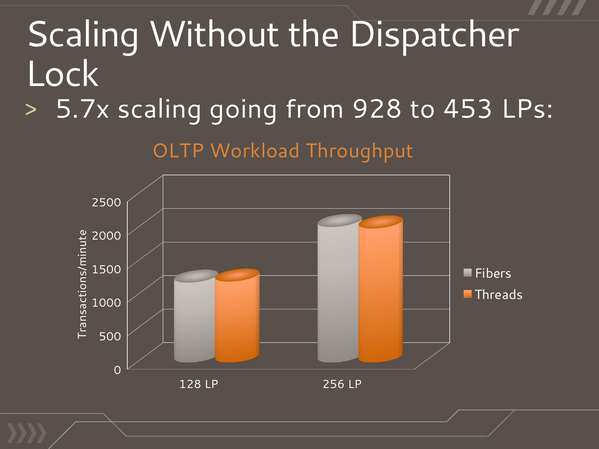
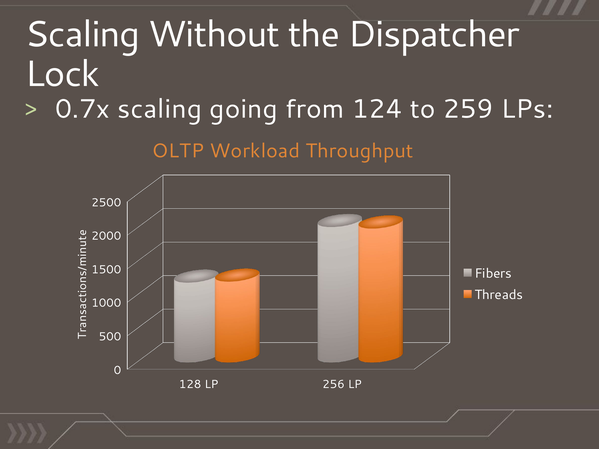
5.7x: 5.7x -> 0.7x
928: 928 -> 124
453: 453 -> 259
